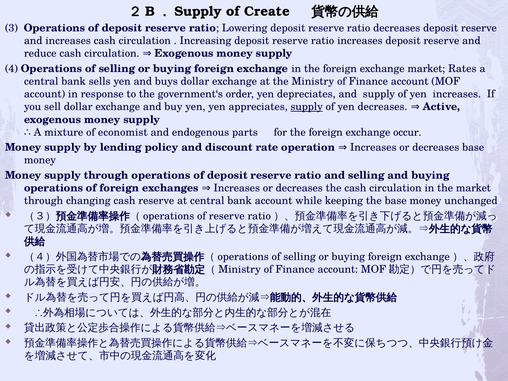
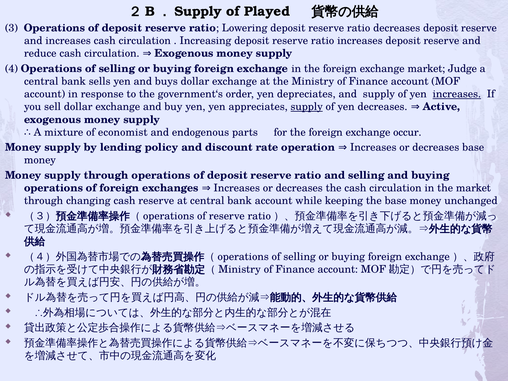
Create: Create -> Played
Rates: Rates -> Judge
increases at (457, 94) underline: none -> present
